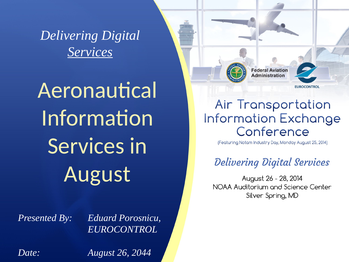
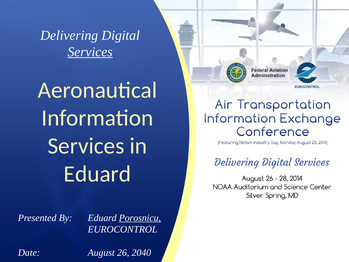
August at (97, 174): August -> Eduard
Porosnicu underline: none -> present
2044: 2044 -> 2040
